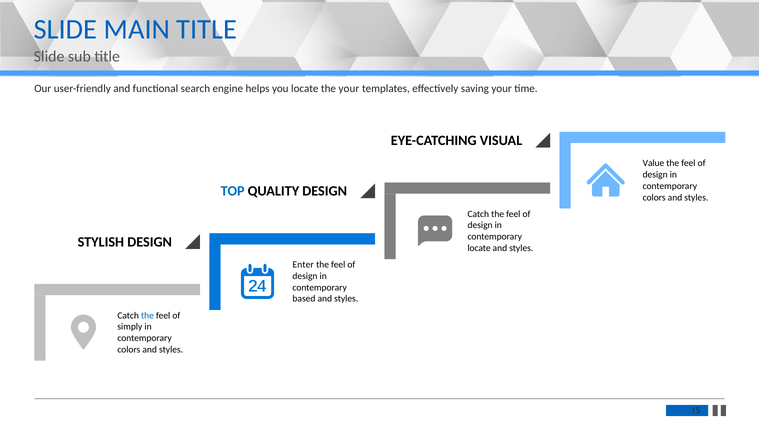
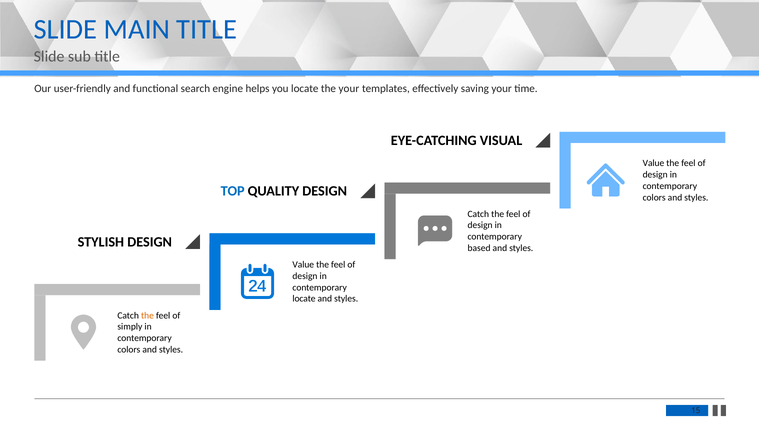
locate at (479, 248): locate -> based
Enter at (303, 265): Enter -> Value
based at (304, 299): based -> locate
the at (147, 315) colour: blue -> orange
